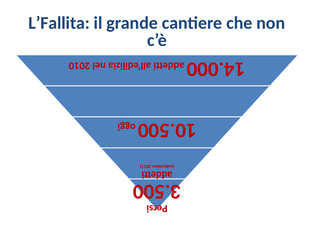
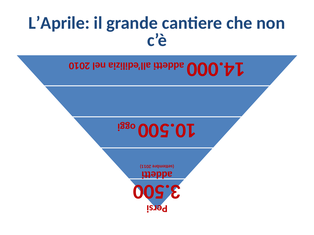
L’Fallita: L’Fallita -> L’Aprile
